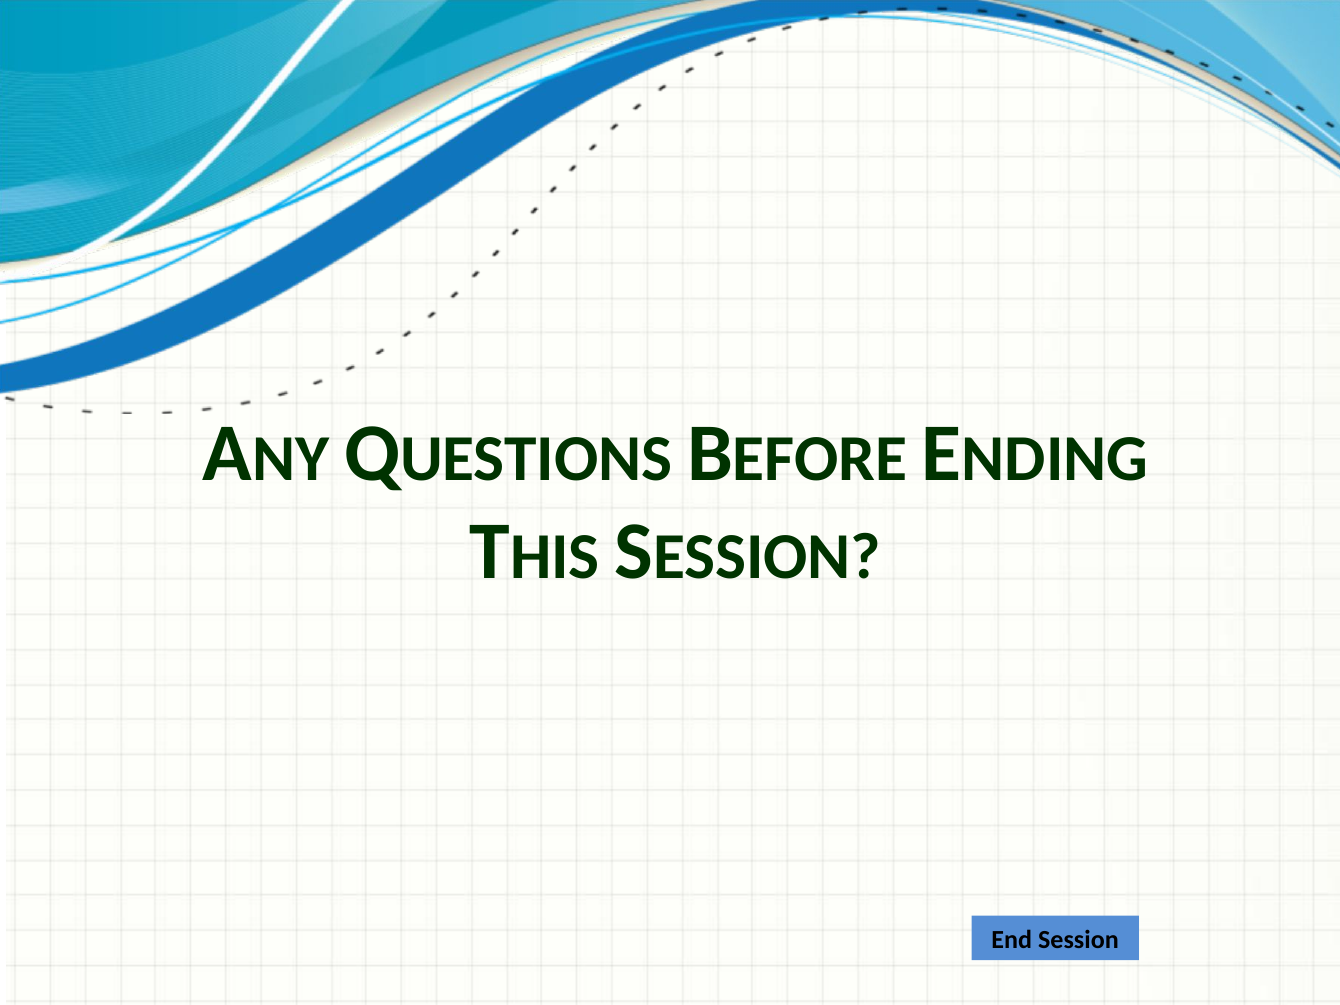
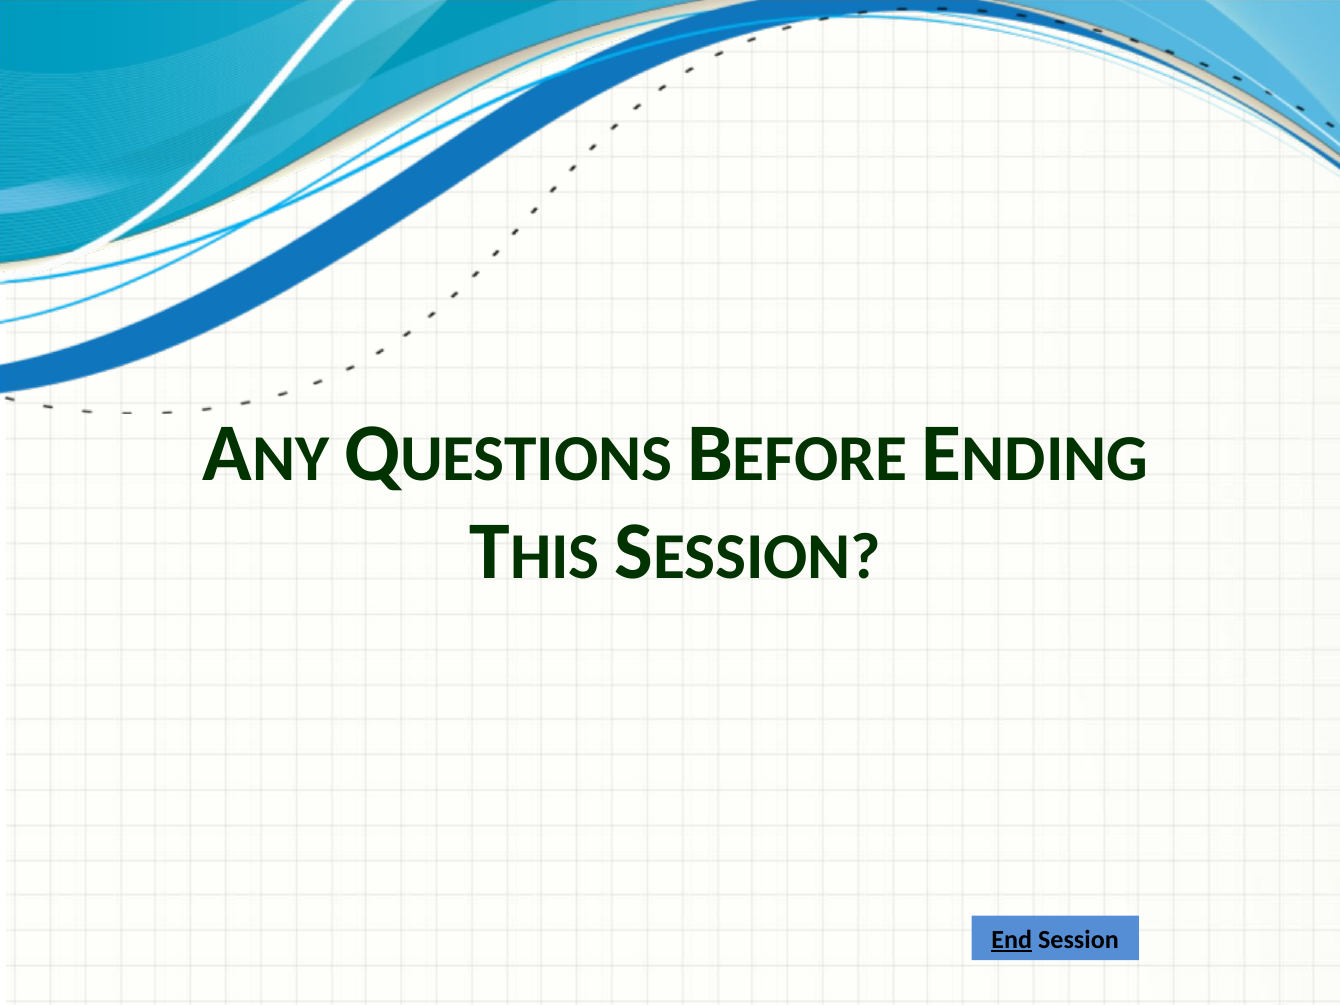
End underline: none -> present
